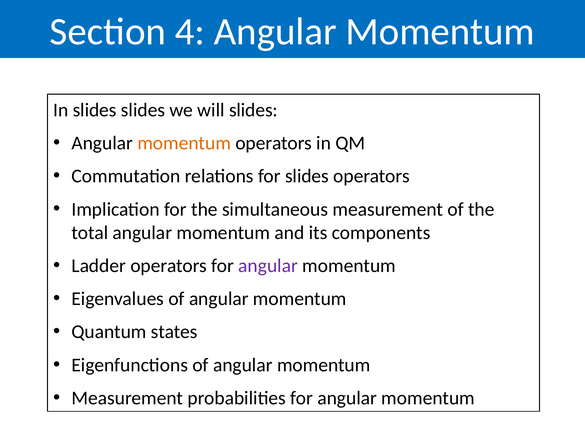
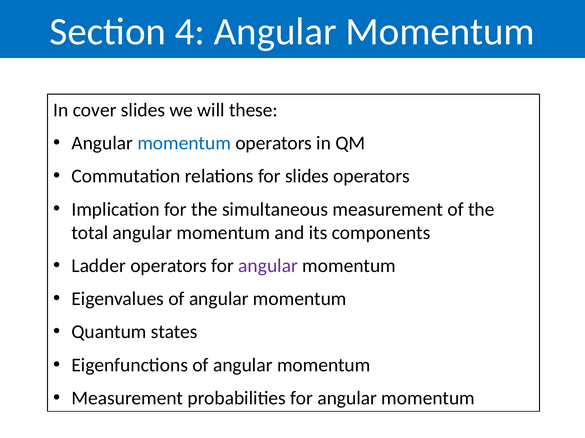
In slides: slides -> cover
will slides: slides -> these
momentum at (184, 143) colour: orange -> blue
